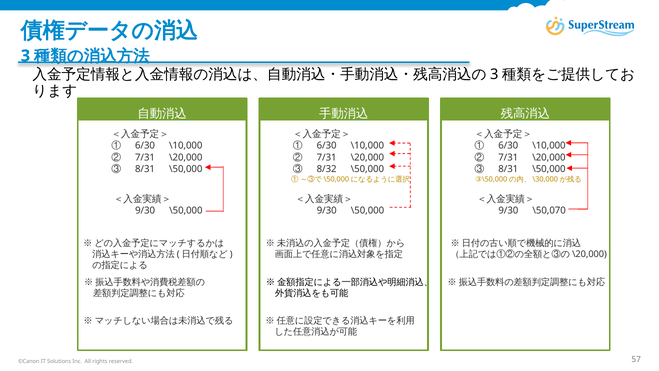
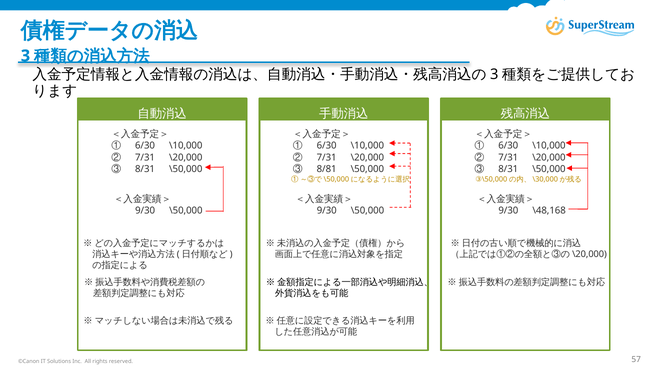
8/32: 8/32 -> 8/81
\50,070: \50,070 -> \48,168
